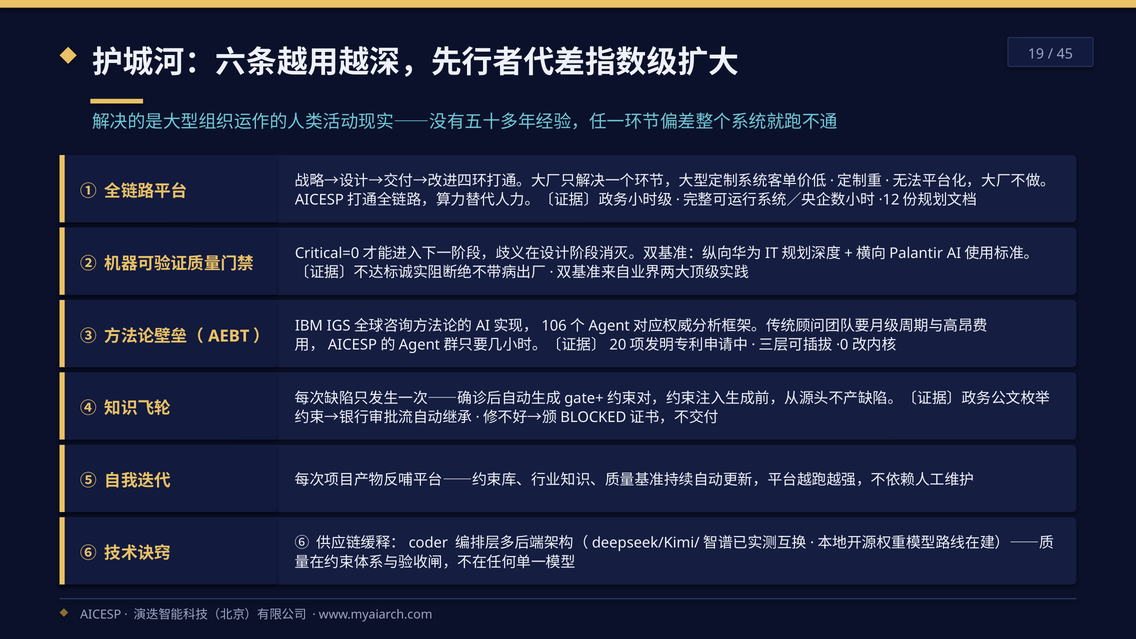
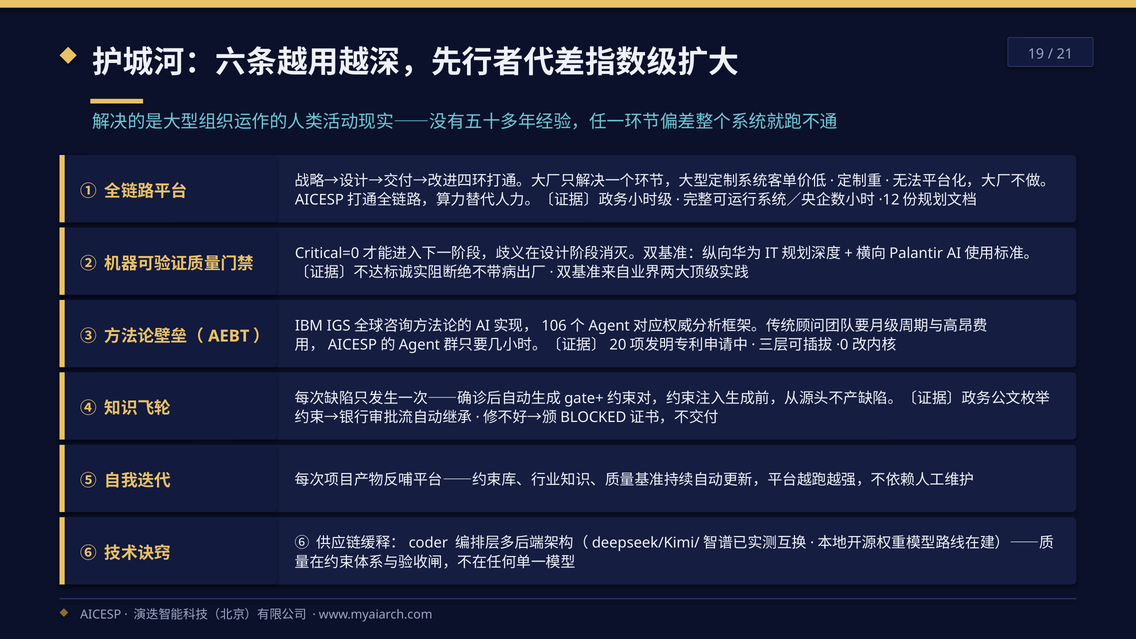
45: 45 -> 21
